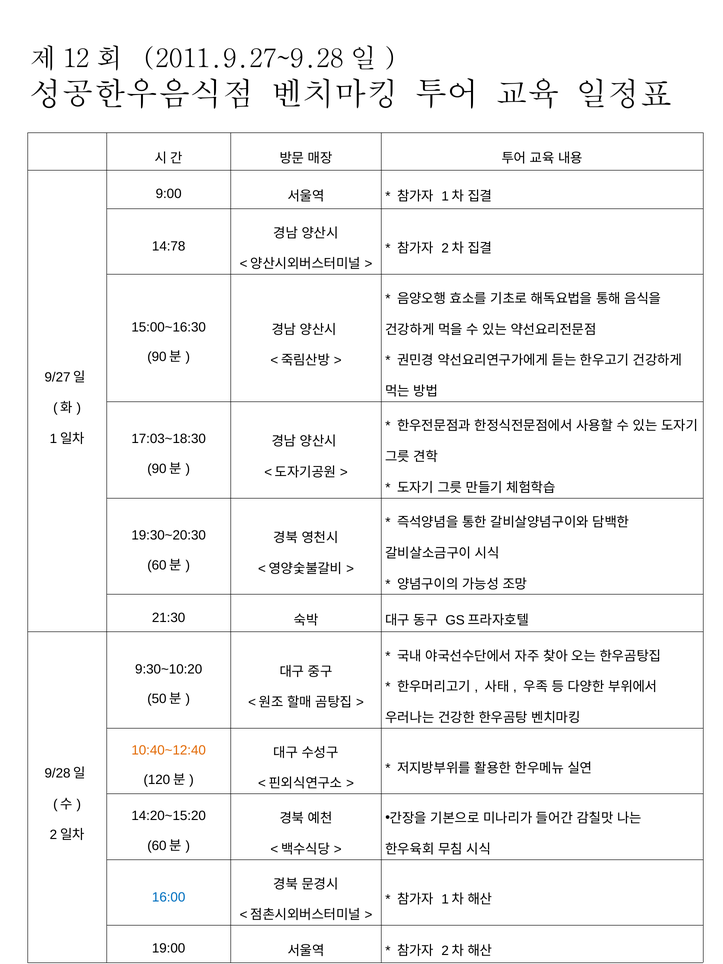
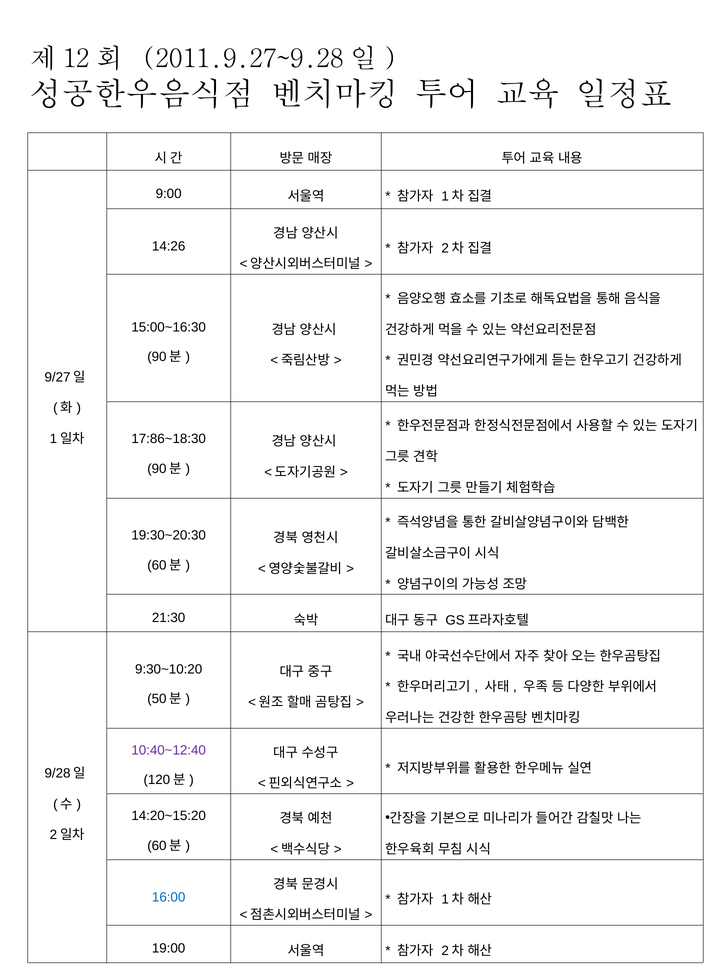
14:78: 14:78 -> 14:26
17:03~18:30: 17:03~18:30 -> 17:86~18:30
10:40~12:40 colour: orange -> purple
